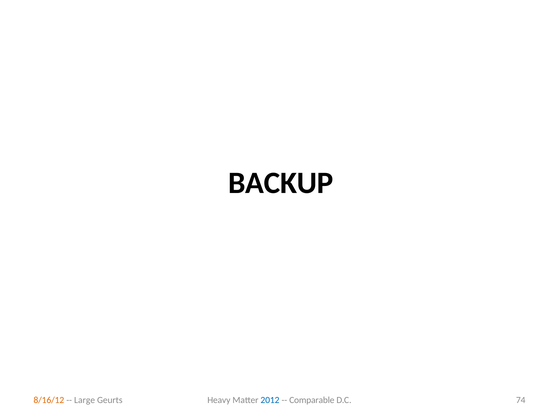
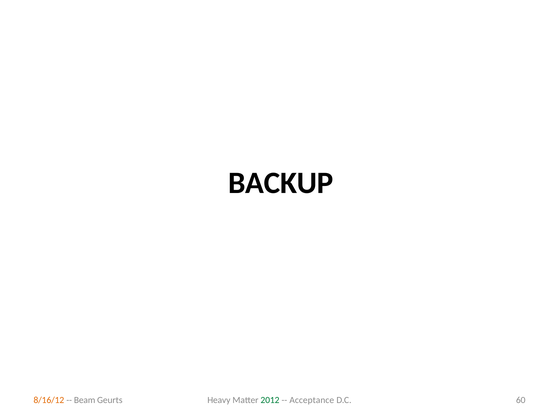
2012 colour: blue -> green
Comparable: Comparable -> Acceptance
74: 74 -> 60
Large: Large -> Beam
